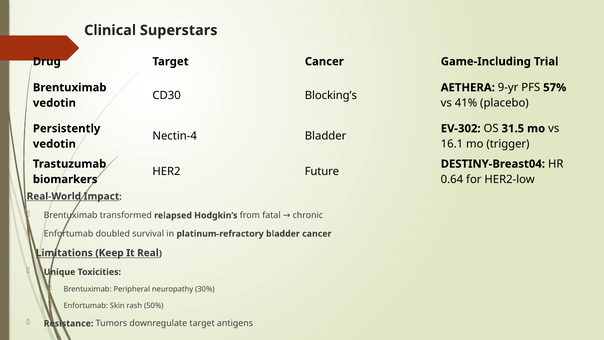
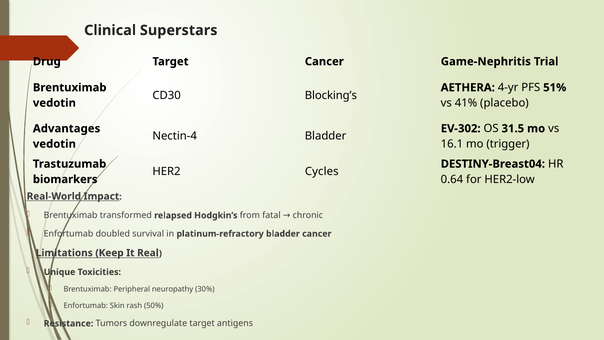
Game-Including: Game-Including -> Game-Nephritis
9-yr: 9-yr -> 4-yr
57%: 57% -> 51%
Persistently: Persistently -> Advantages
Future: Future -> Cycles
